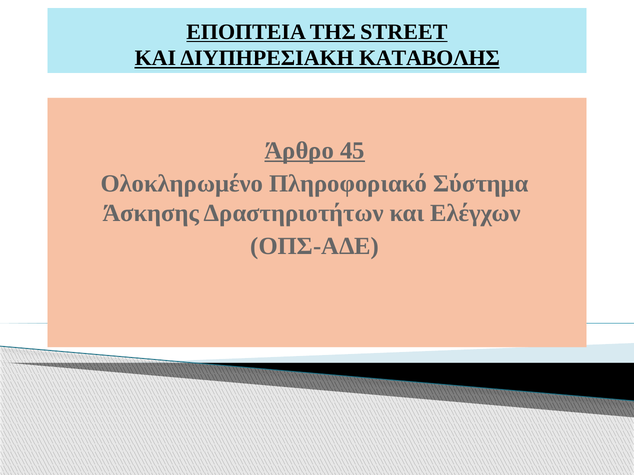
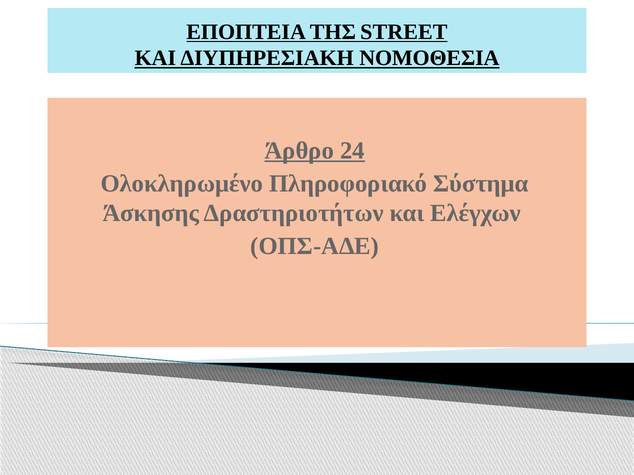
ΚΑΤΑΒΟΛΗΣ: ΚΑΤΑΒΟΛΗΣ -> ΝΟΜΟΘΕΣΙΑ
45: 45 -> 24
